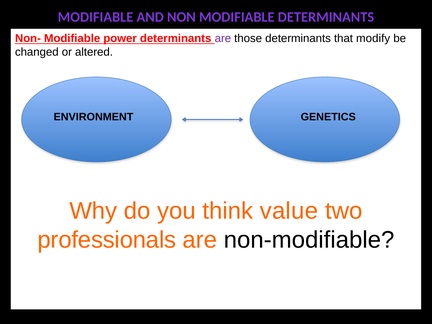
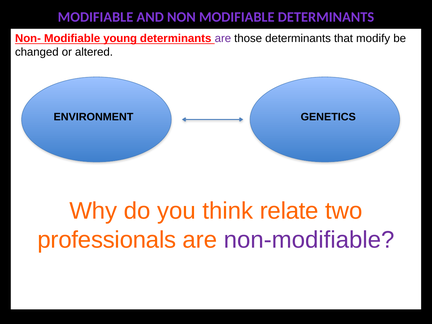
power: power -> young
value: value -> relate
non-modifiable colour: black -> purple
